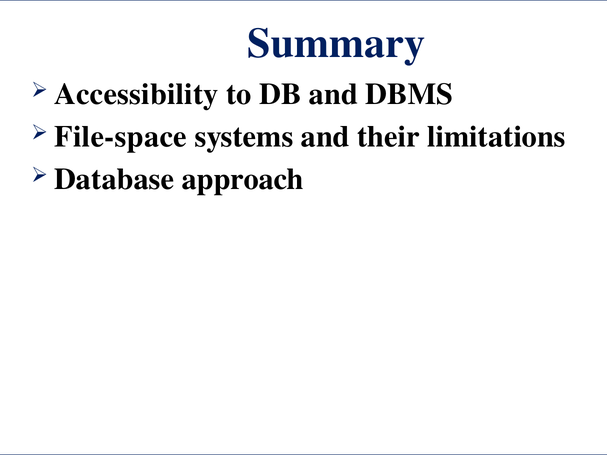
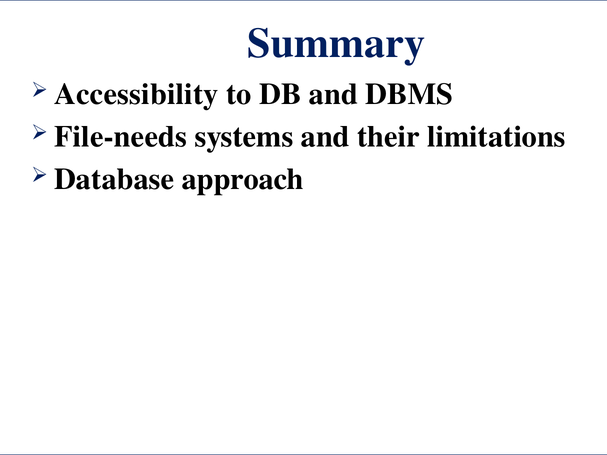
File-space: File-space -> File-needs
